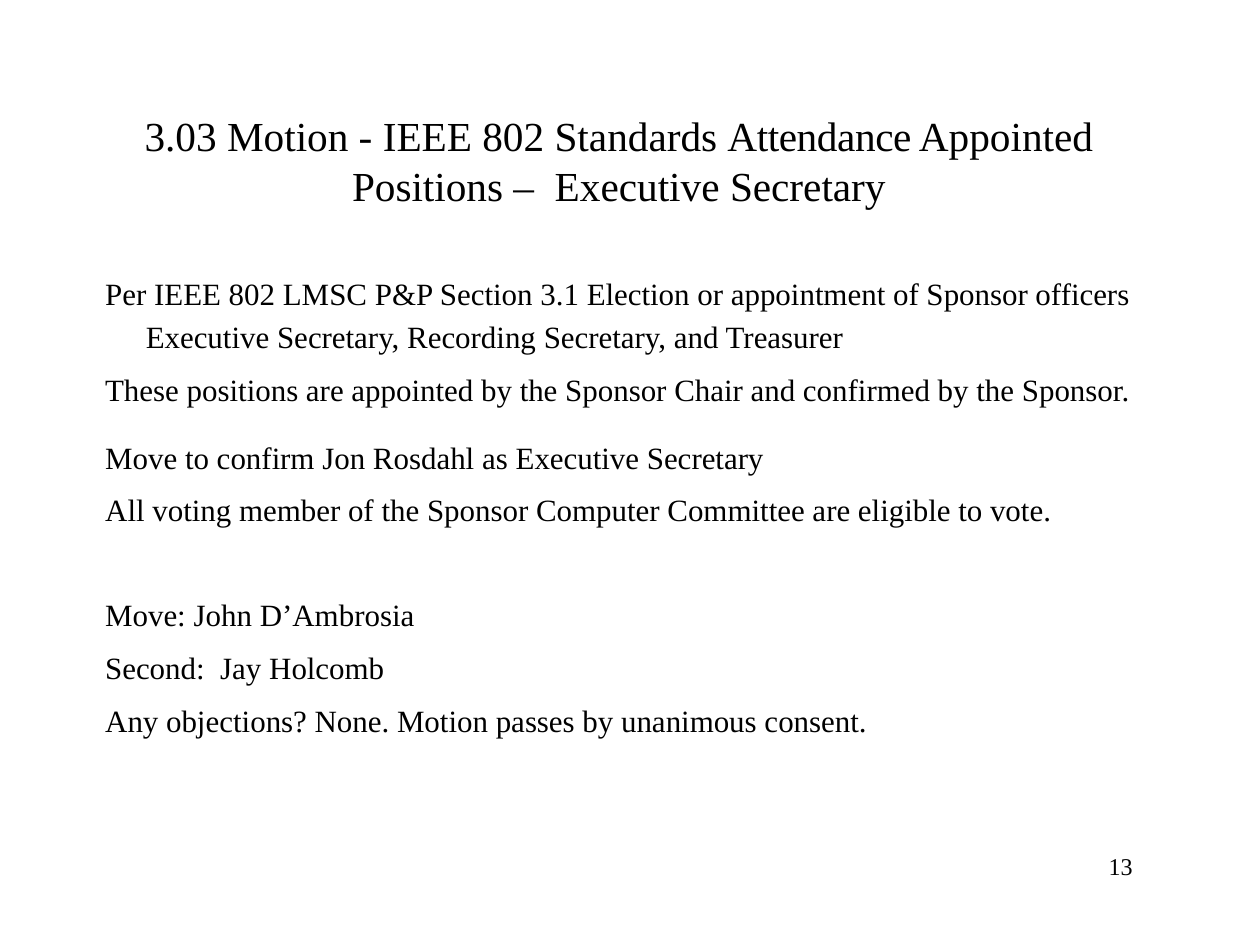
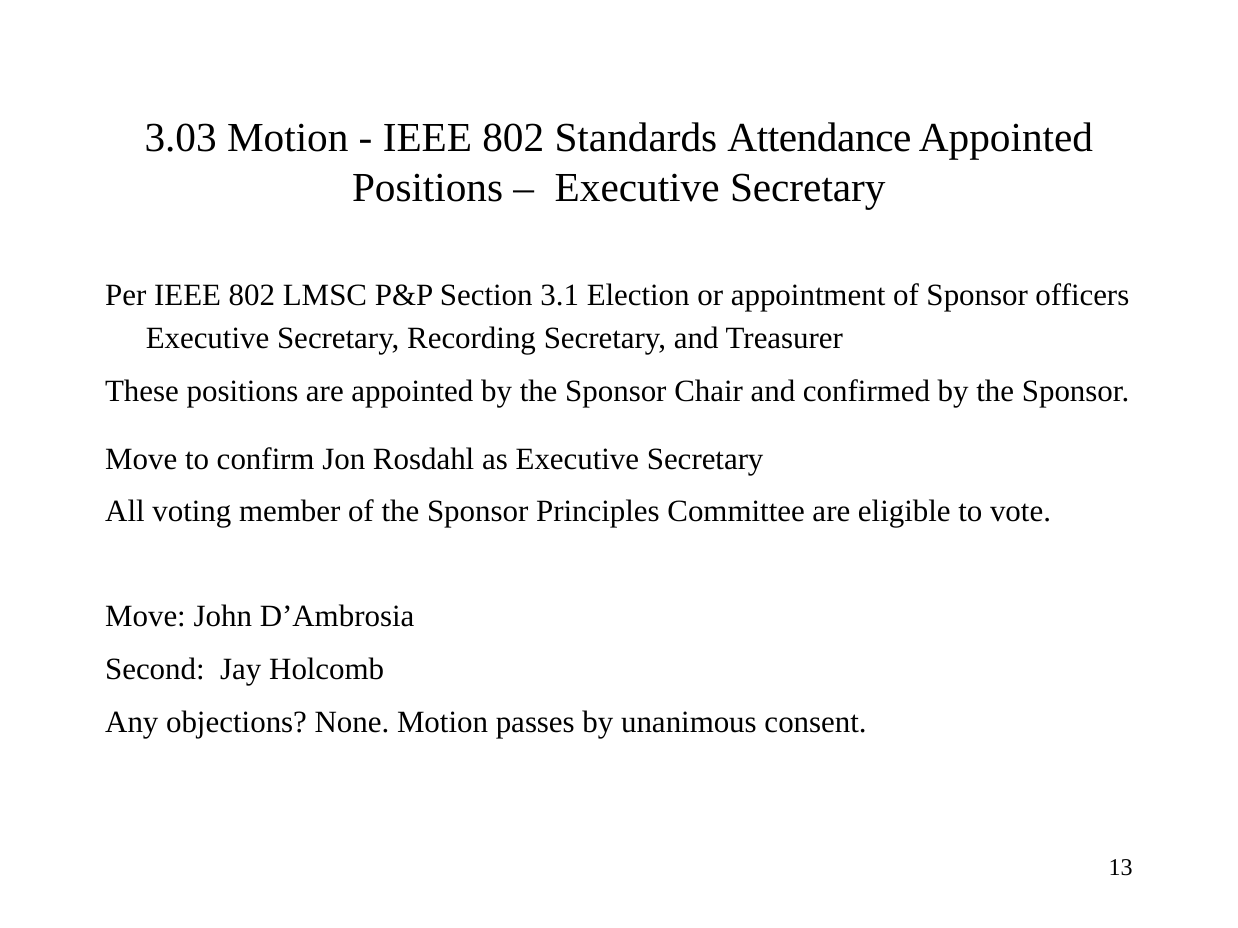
Computer: Computer -> Principles
